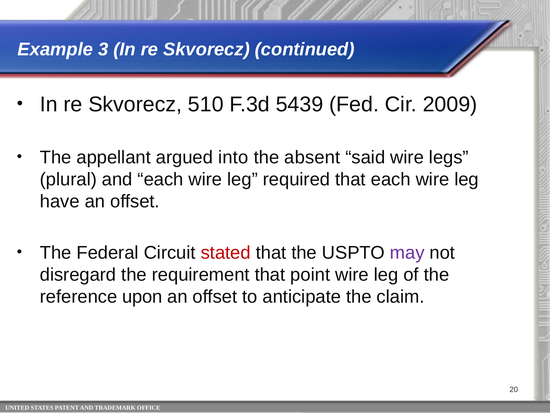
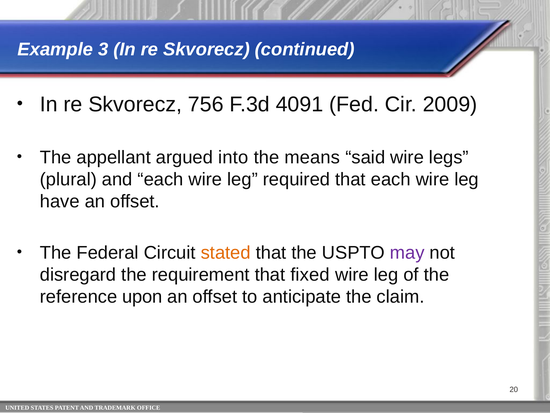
510: 510 -> 756
5439: 5439 -> 4091
absent: absent -> means
stated colour: red -> orange
point: point -> fixed
